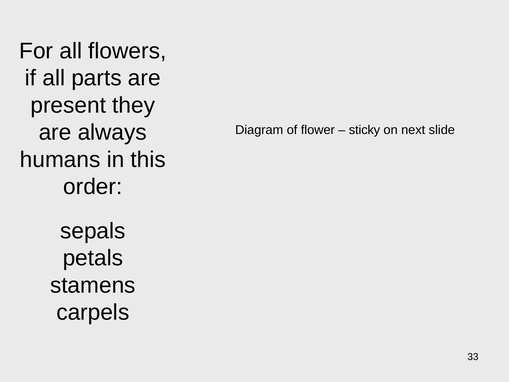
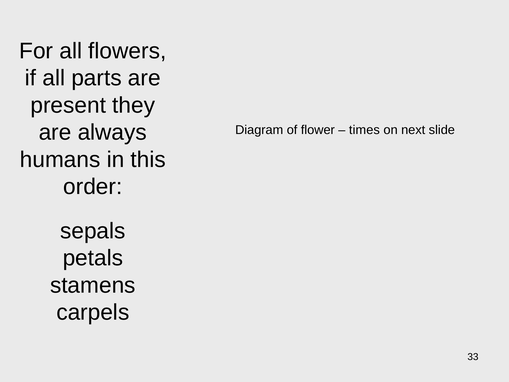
sticky: sticky -> times
